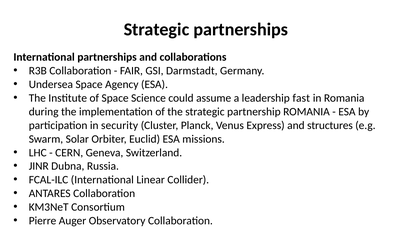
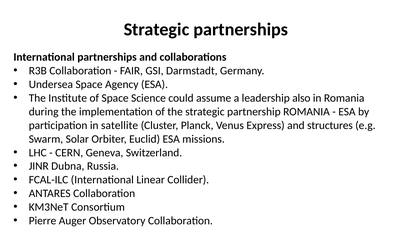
fast: fast -> also
security: security -> satellite
